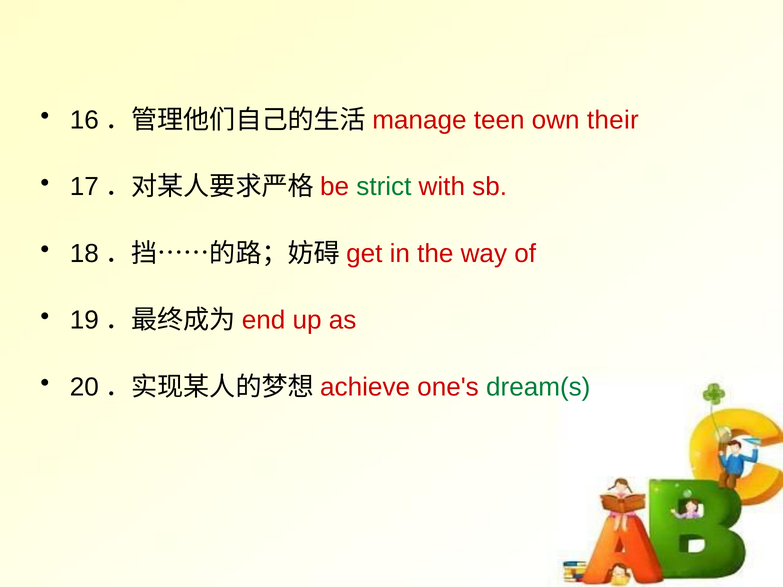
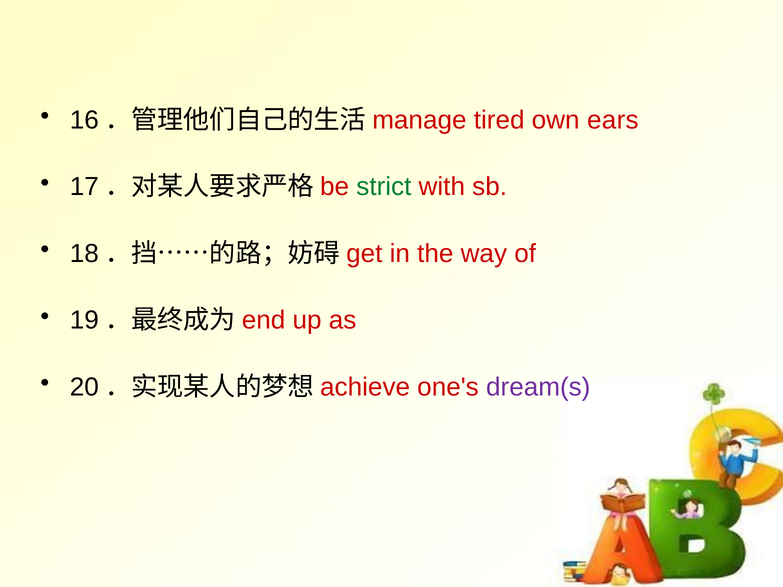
teen: teen -> tired
their: their -> ears
dream(s colour: green -> purple
